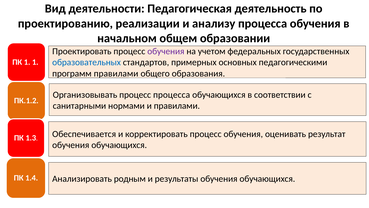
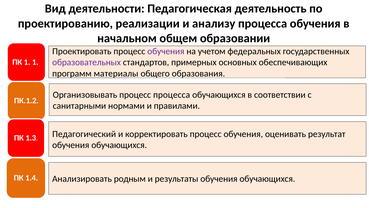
образовательных colour: blue -> purple
педагогическими: педагогическими -> обеспечивающих
программ правилами: правилами -> материалы
Обеспечивается: Обеспечивается -> Педагогический
